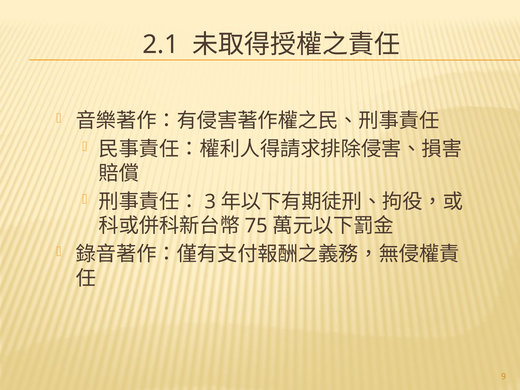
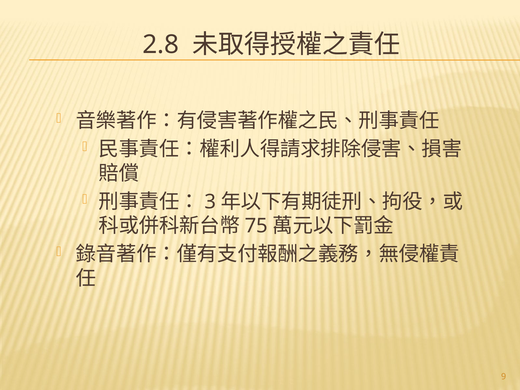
2.1: 2.1 -> 2.8
